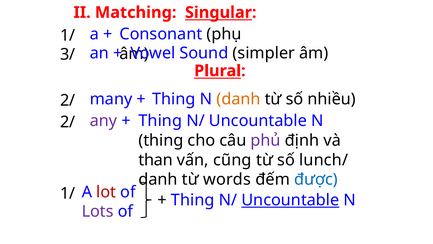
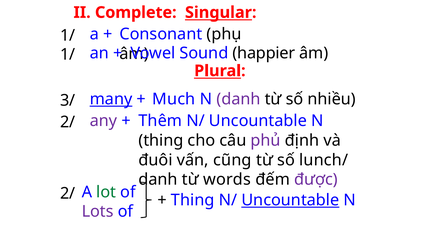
Matching: Matching -> Complete
simpler: simpler -> happier
3/ at (68, 54): 3/ -> 1/
many underline: none -> present
Thing at (174, 99): Thing -> Much
danh at (238, 99) colour: orange -> purple
2/ at (68, 100): 2/ -> 3/
2/ Thing: Thing -> Thêm
than: than -> đuôi
được colour: blue -> purple
lot colour: red -> green
1/ at (68, 193): 1/ -> 2/
